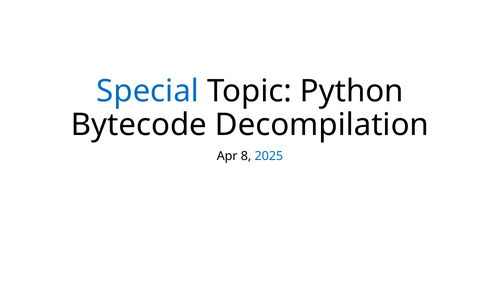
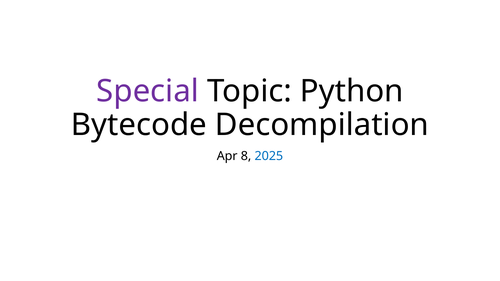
Special colour: blue -> purple
